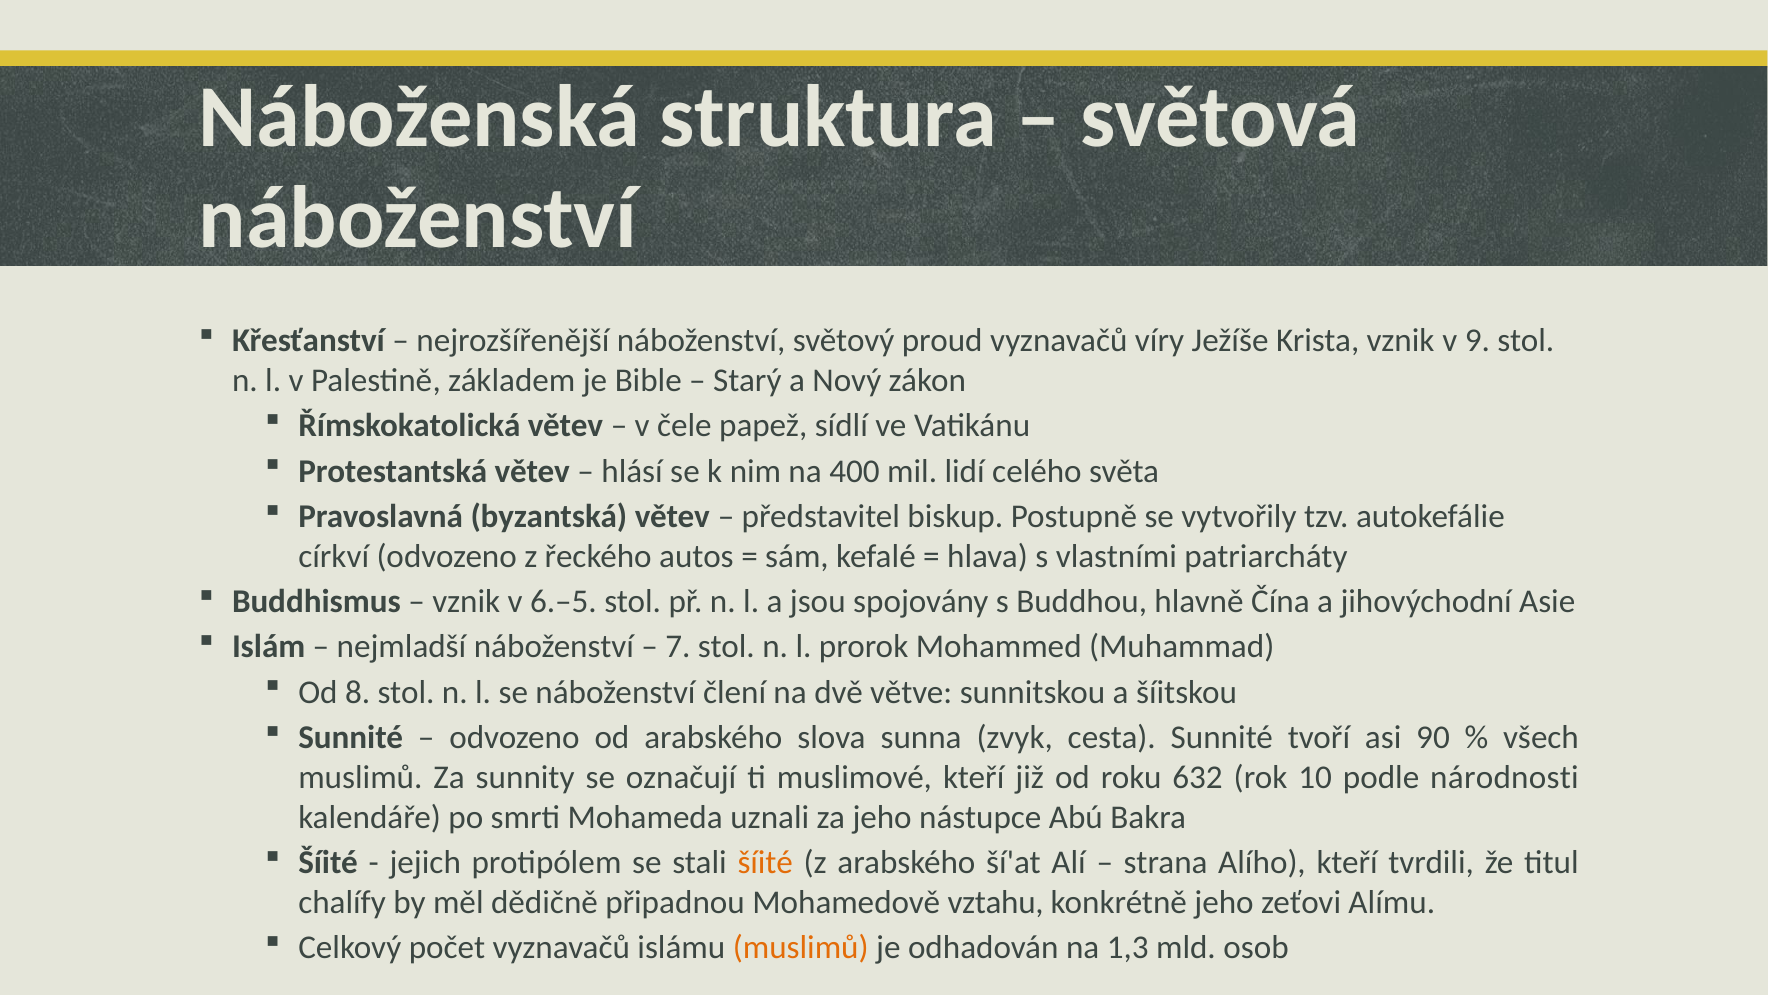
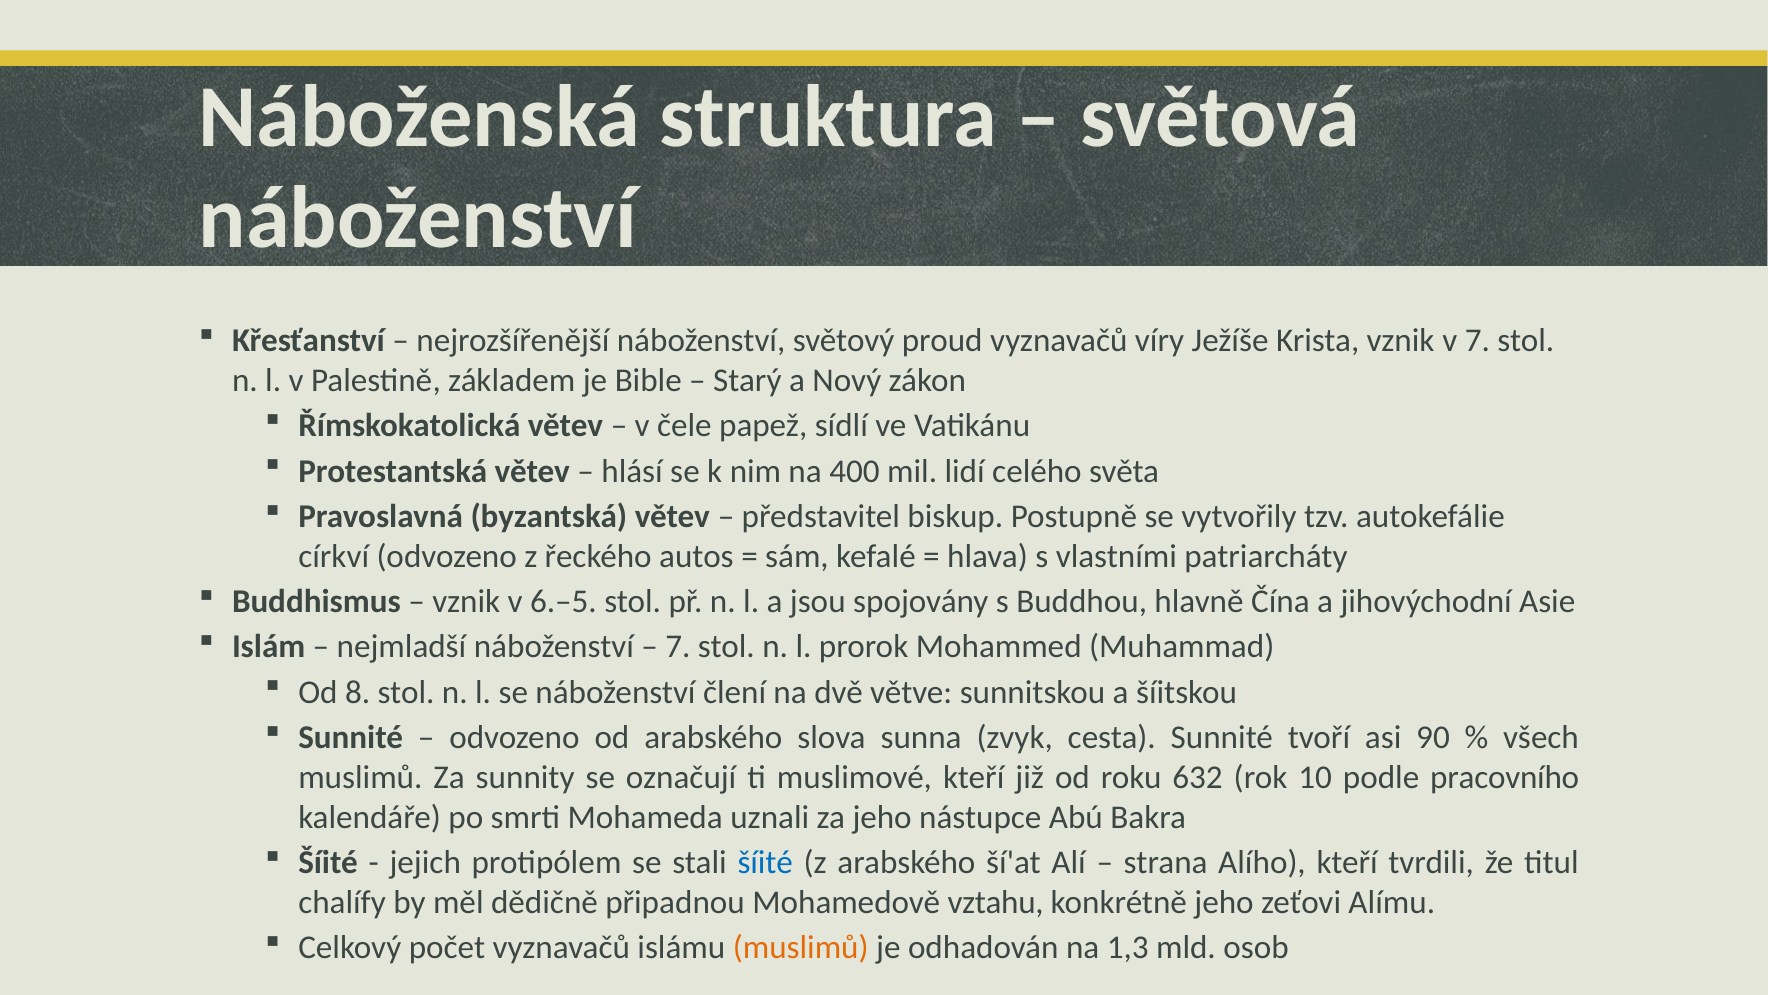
v 9: 9 -> 7
národnosti: národnosti -> pracovního
šíité at (765, 862) colour: orange -> blue
